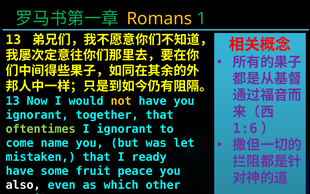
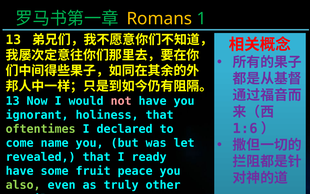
not colour: yellow -> pink
together: together -> holiness
I ignorant: ignorant -> declared
mistaken: mistaken -> revealed
also colour: white -> light green
which: which -> truly
